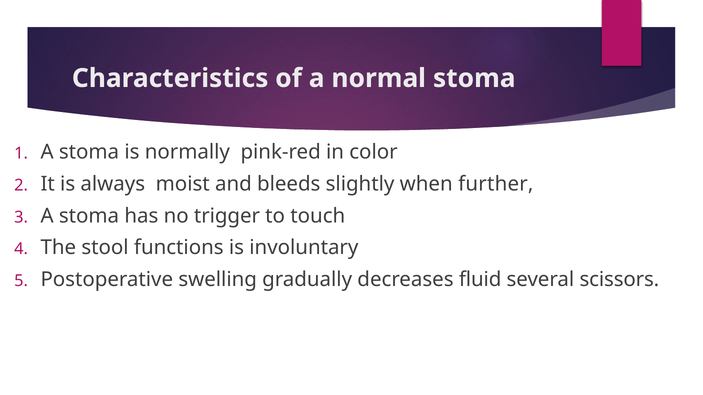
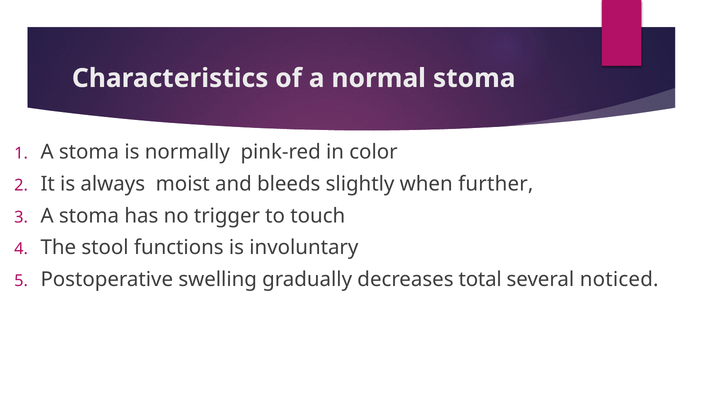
fluid: fluid -> total
scissors: scissors -> noticed
